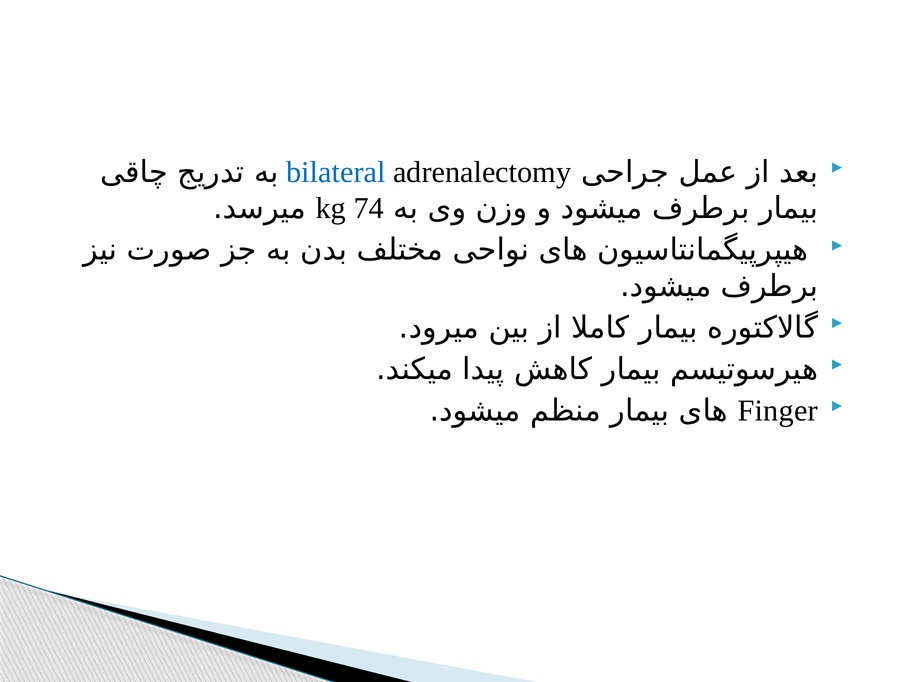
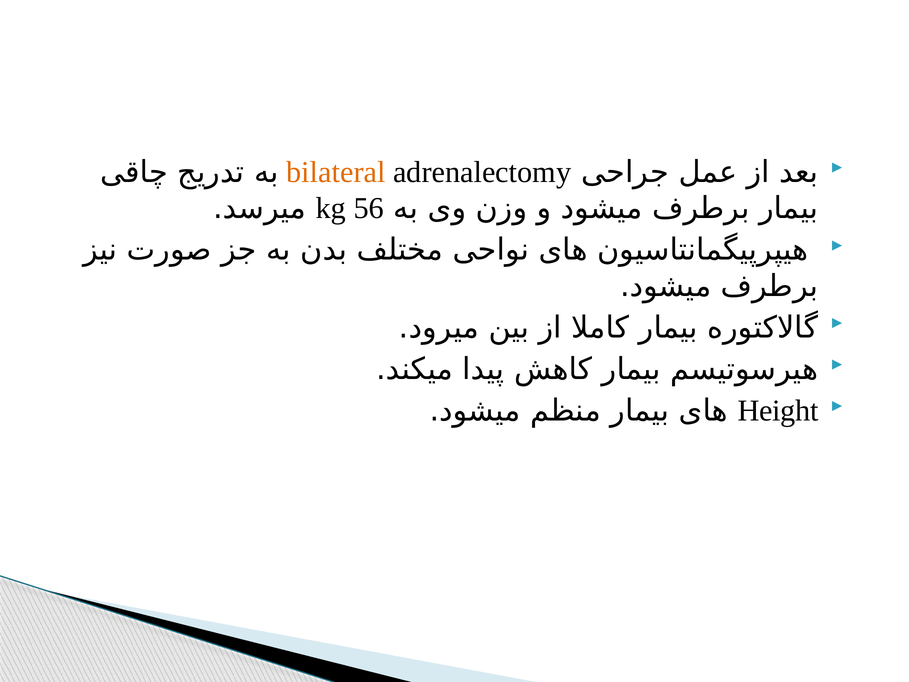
bilateral colour: blue -> orange
74: 74 -> 56
Finger: Finger -> Height
